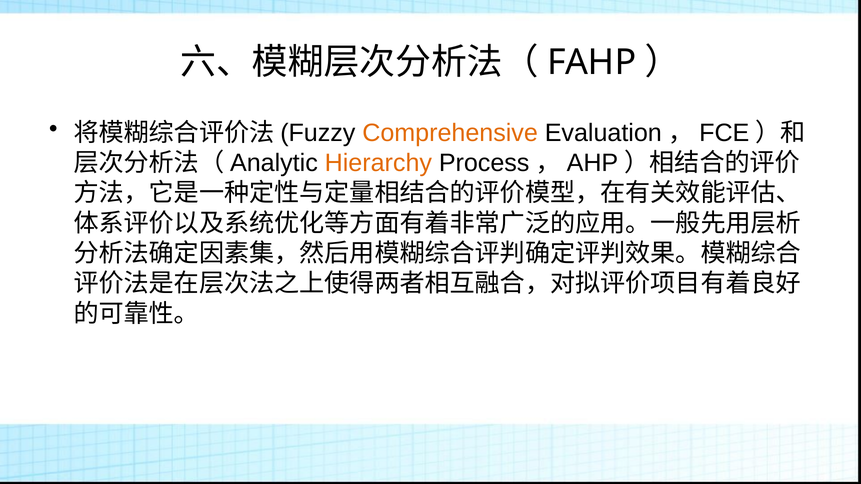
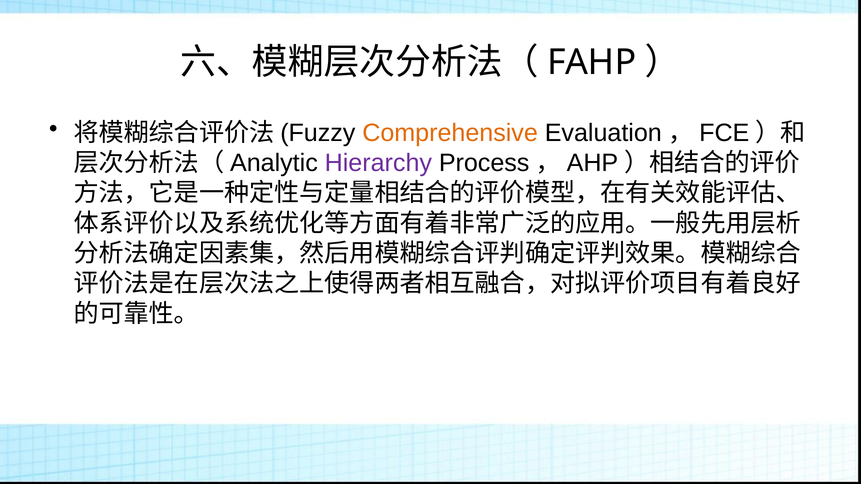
Hierarchy colour: orange -> purple
